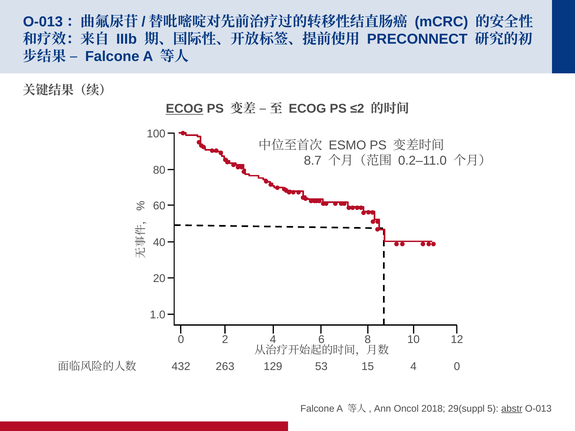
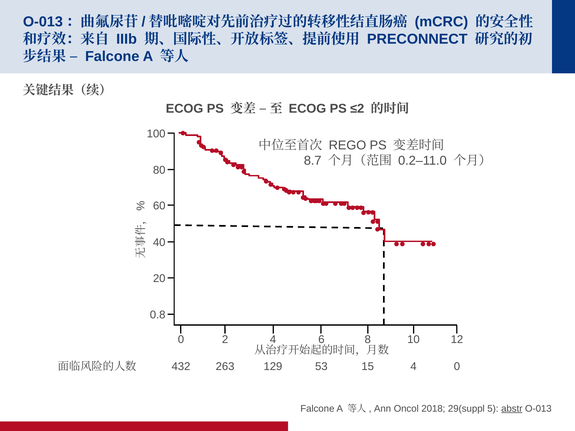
ECOG at (185, 109) underline: present -> none
ESMO: ESMO -> REGO
1.0: 1.0 -> 0.8
